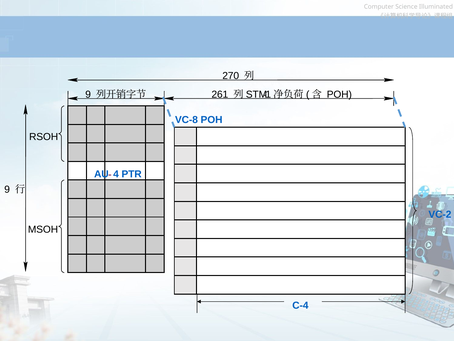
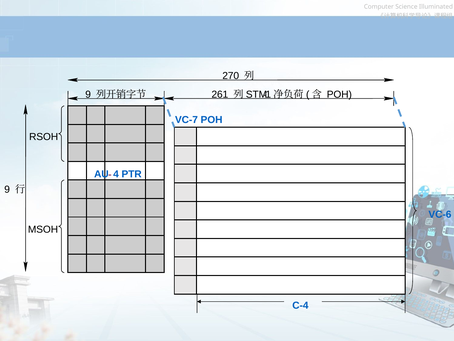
VC-8: VC-8 -> VC-7
VC-2: VC-2 -> VC-6
